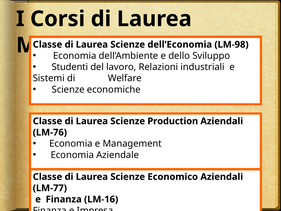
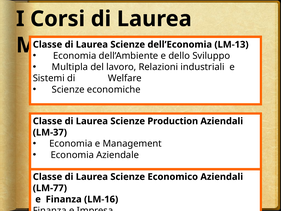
LM-98: LM-98 -> LM-13
Studenti: Studenti -> Multipla
LM-76: LM-76 -> LM-37
